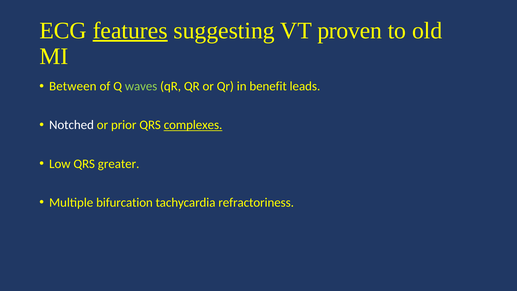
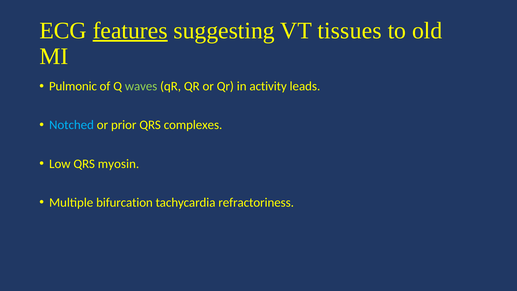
proven: proven -> tissues
Between: Between -> Pulmonic
benefit: benefit -> activity
Notched colour: white -> light blue
complexes underline: present -> none
greater: greater -> myosin
